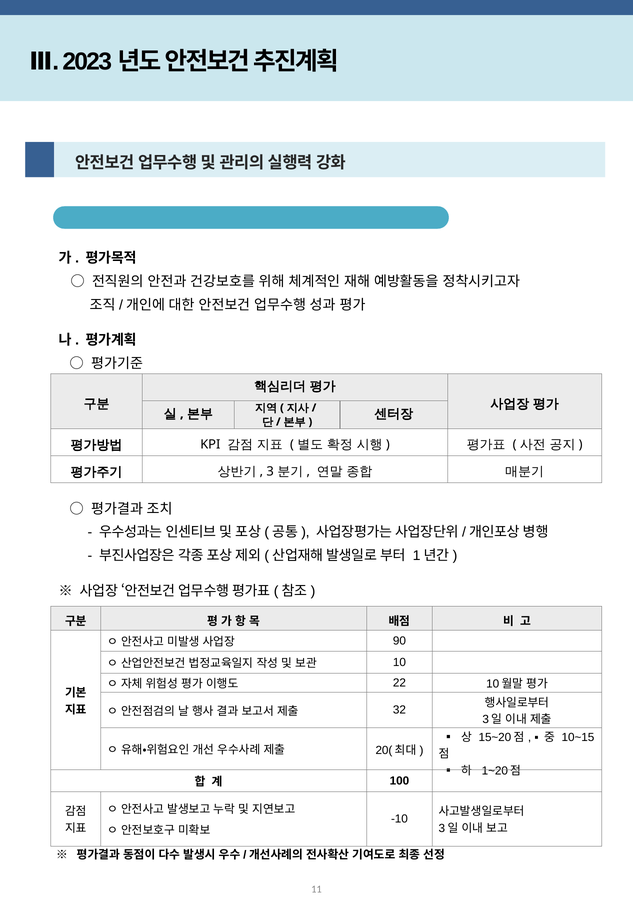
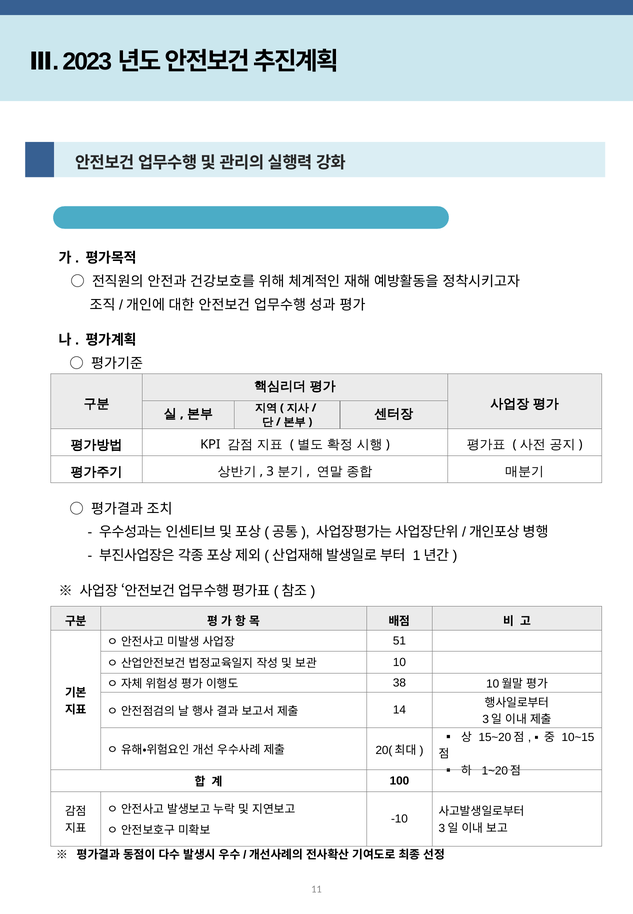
90: 90 -> 51
22: 22 -> 38
32: 32 -> 14
